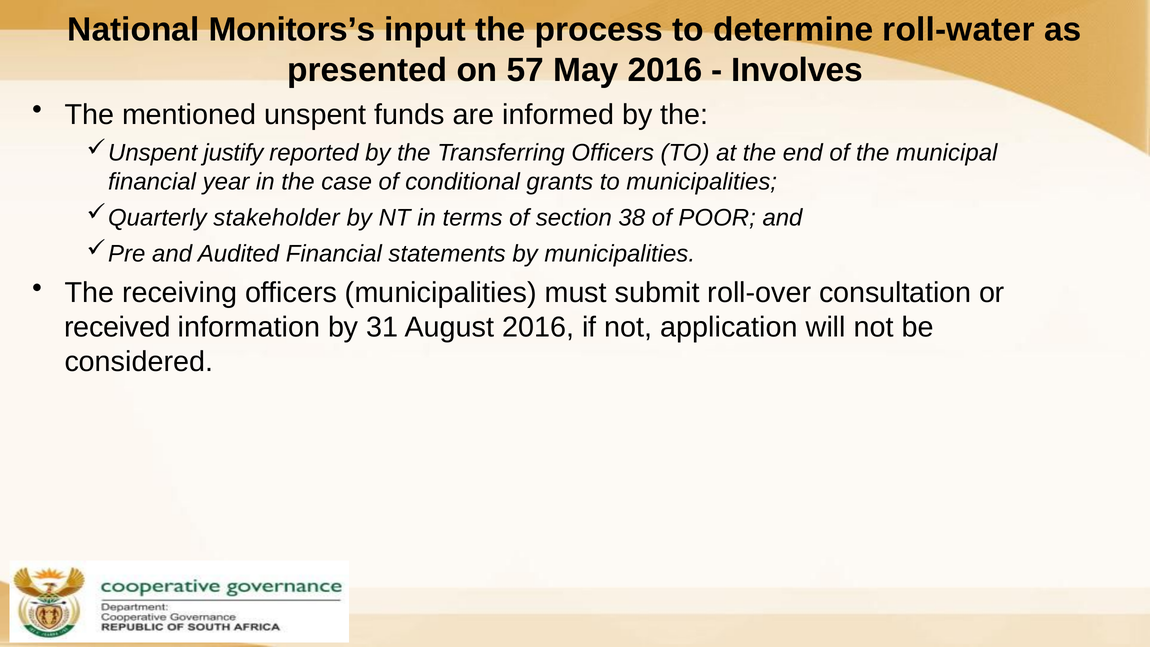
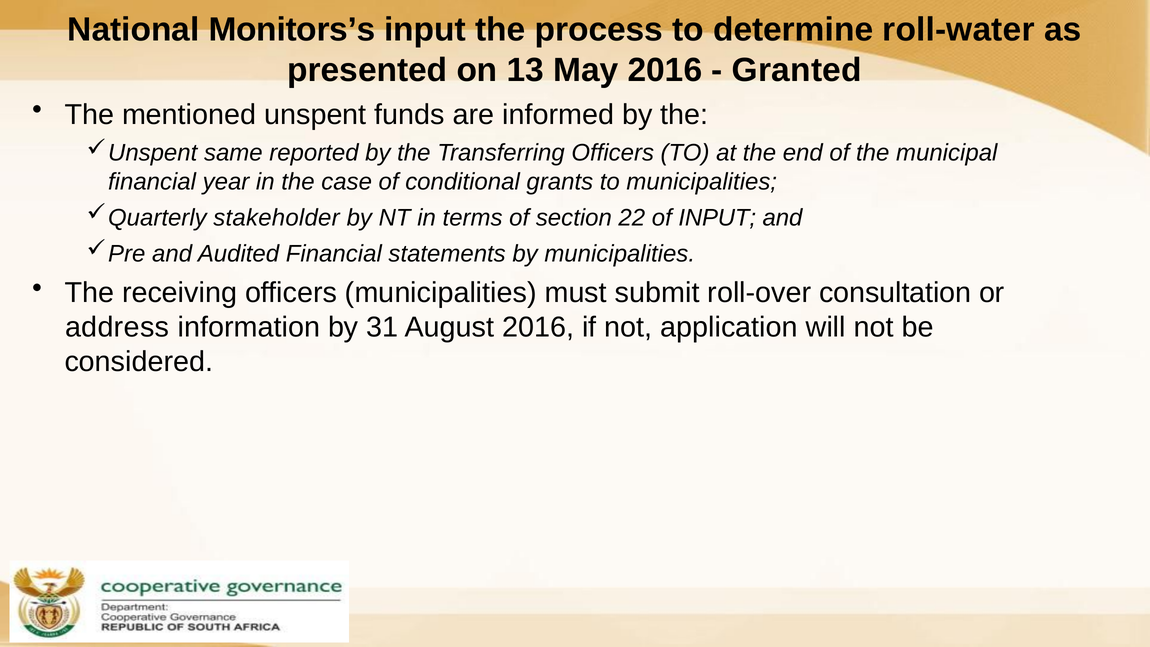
57: 57 -> 13
Involves: Involves -> Granted
justify: justify -> same
38: 38 -> 22
of POOR: POOR -> INPUT
received: received -> address
